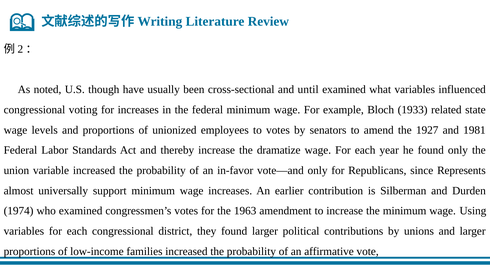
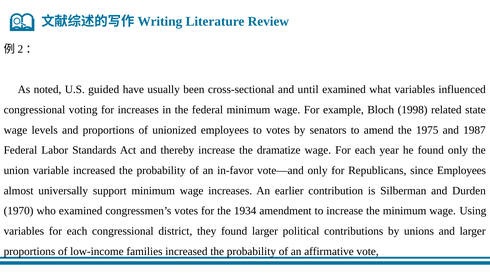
though: though -> guided
1933: 1933 -> 1998
1927: 1927 -> 1975
1981: 1981 -> 1987
since Represents: Represents -> Employees
1974: 1974 -> 1970
1963: 1963 -> 1934
